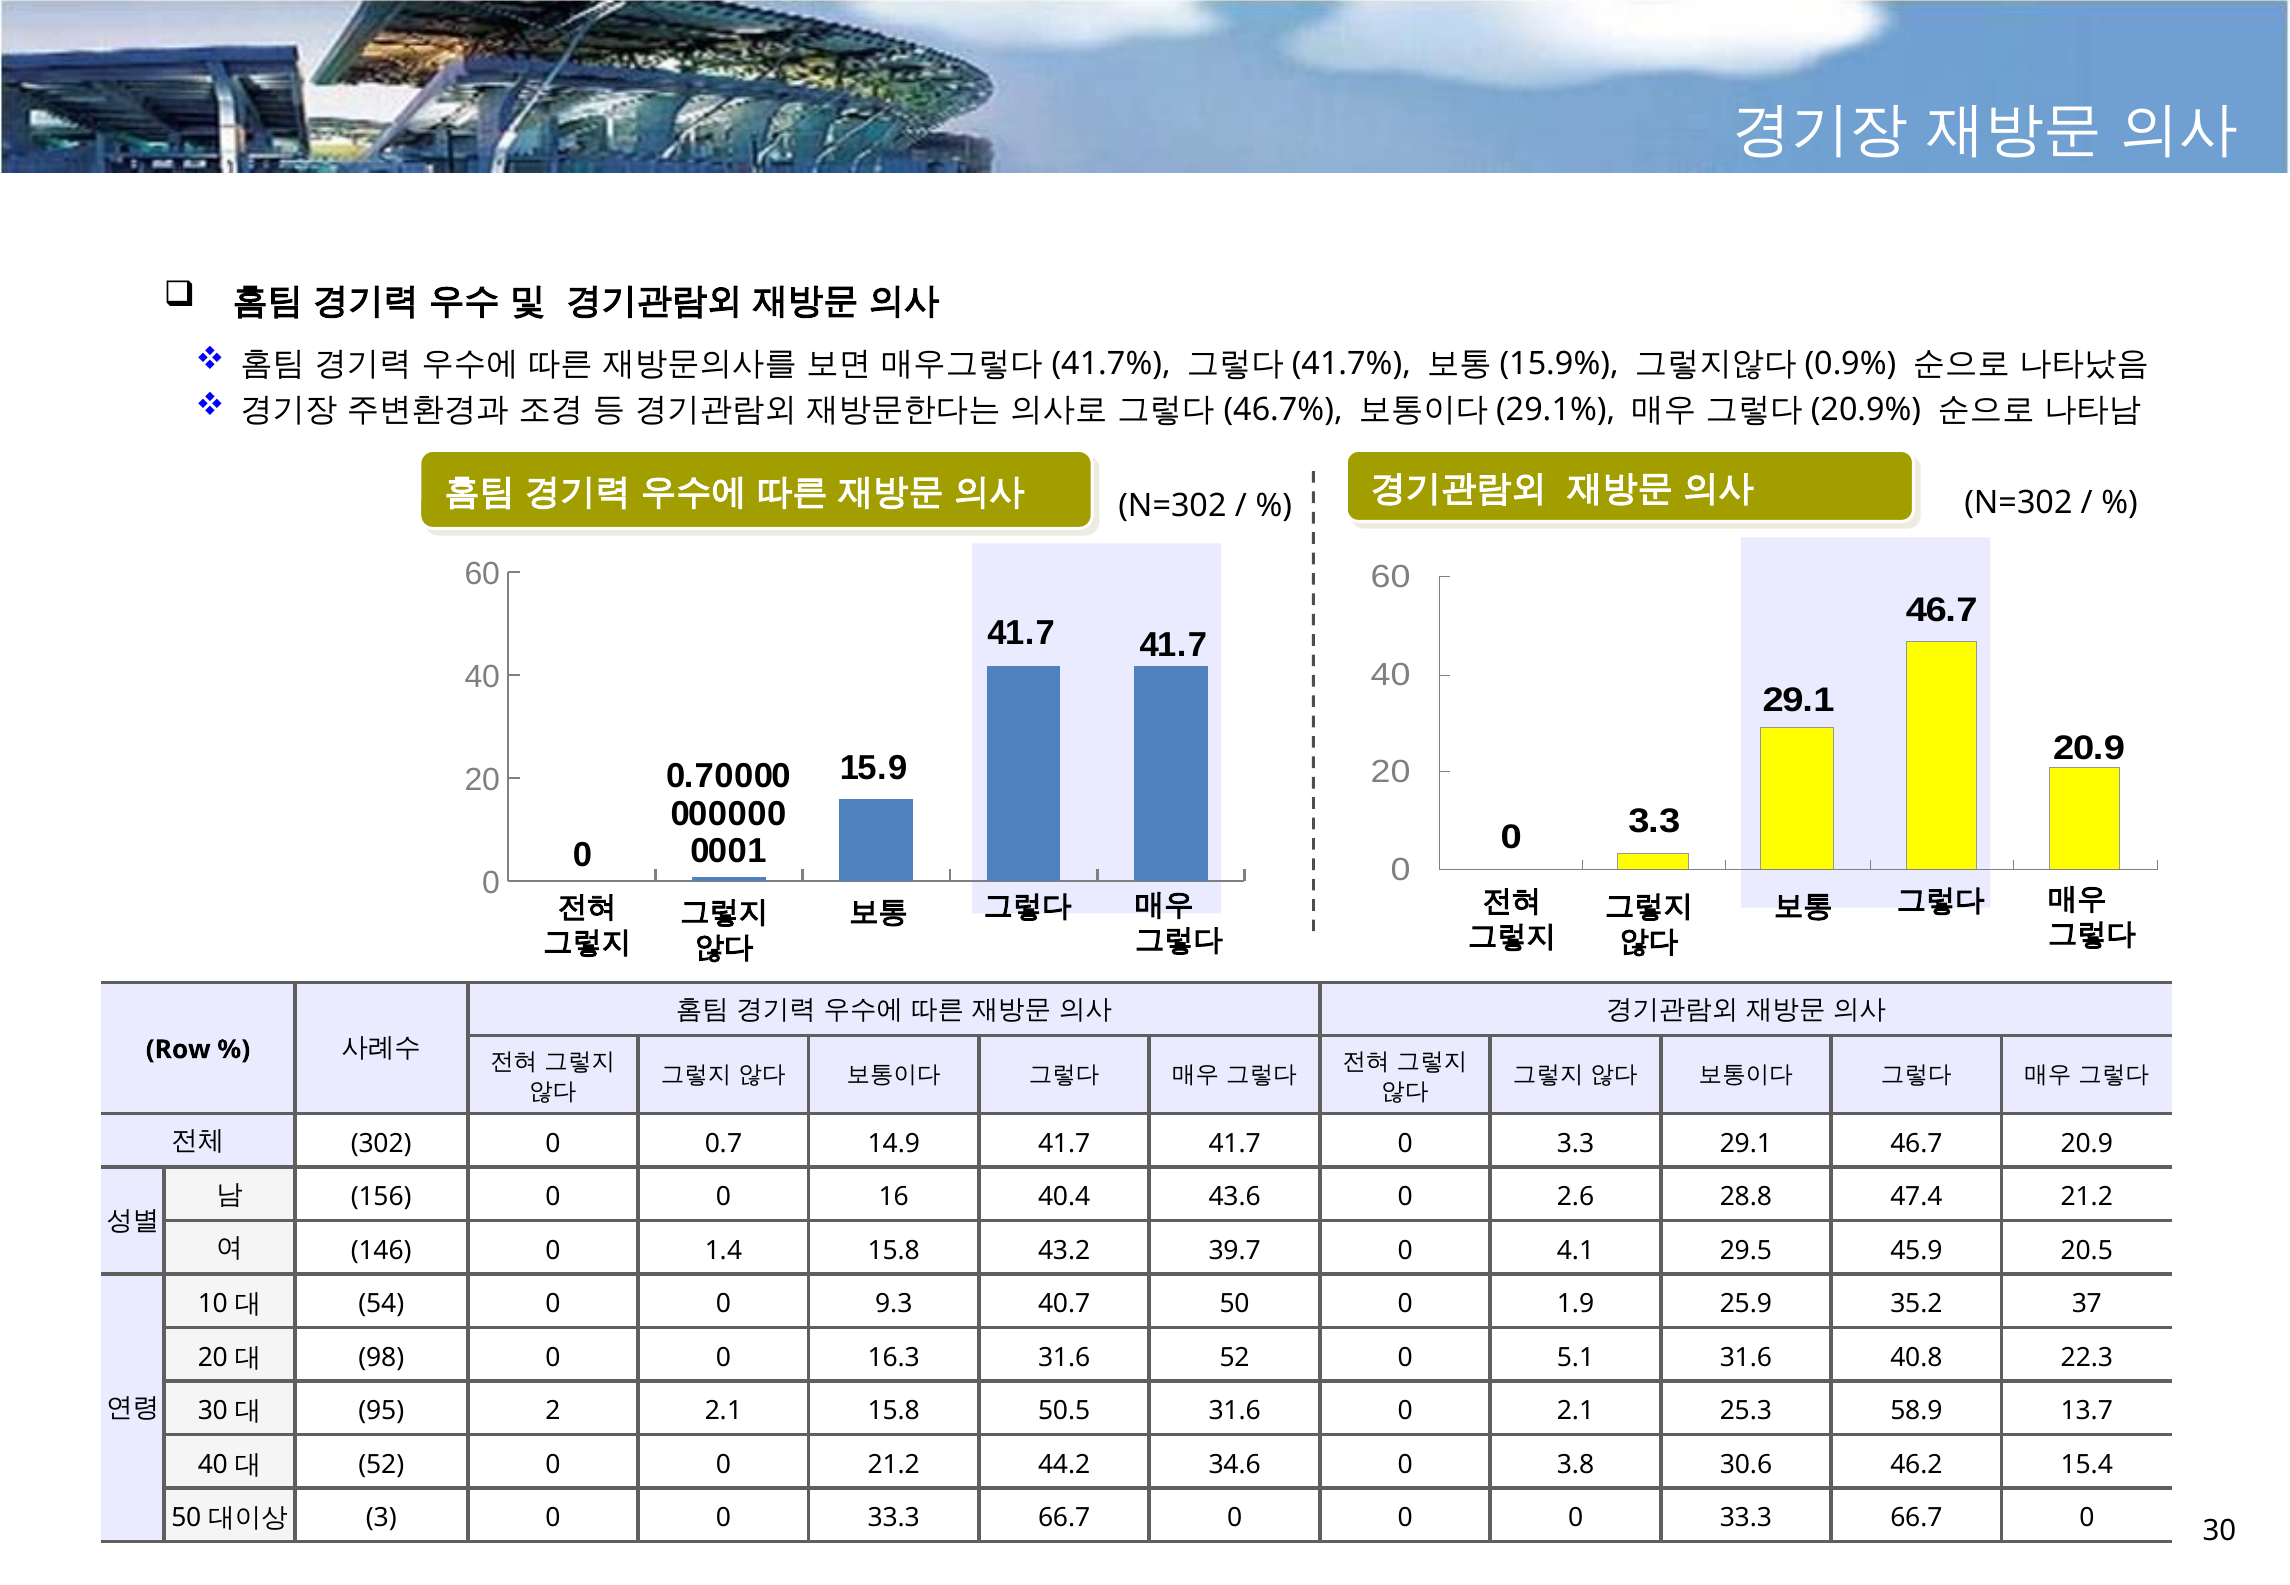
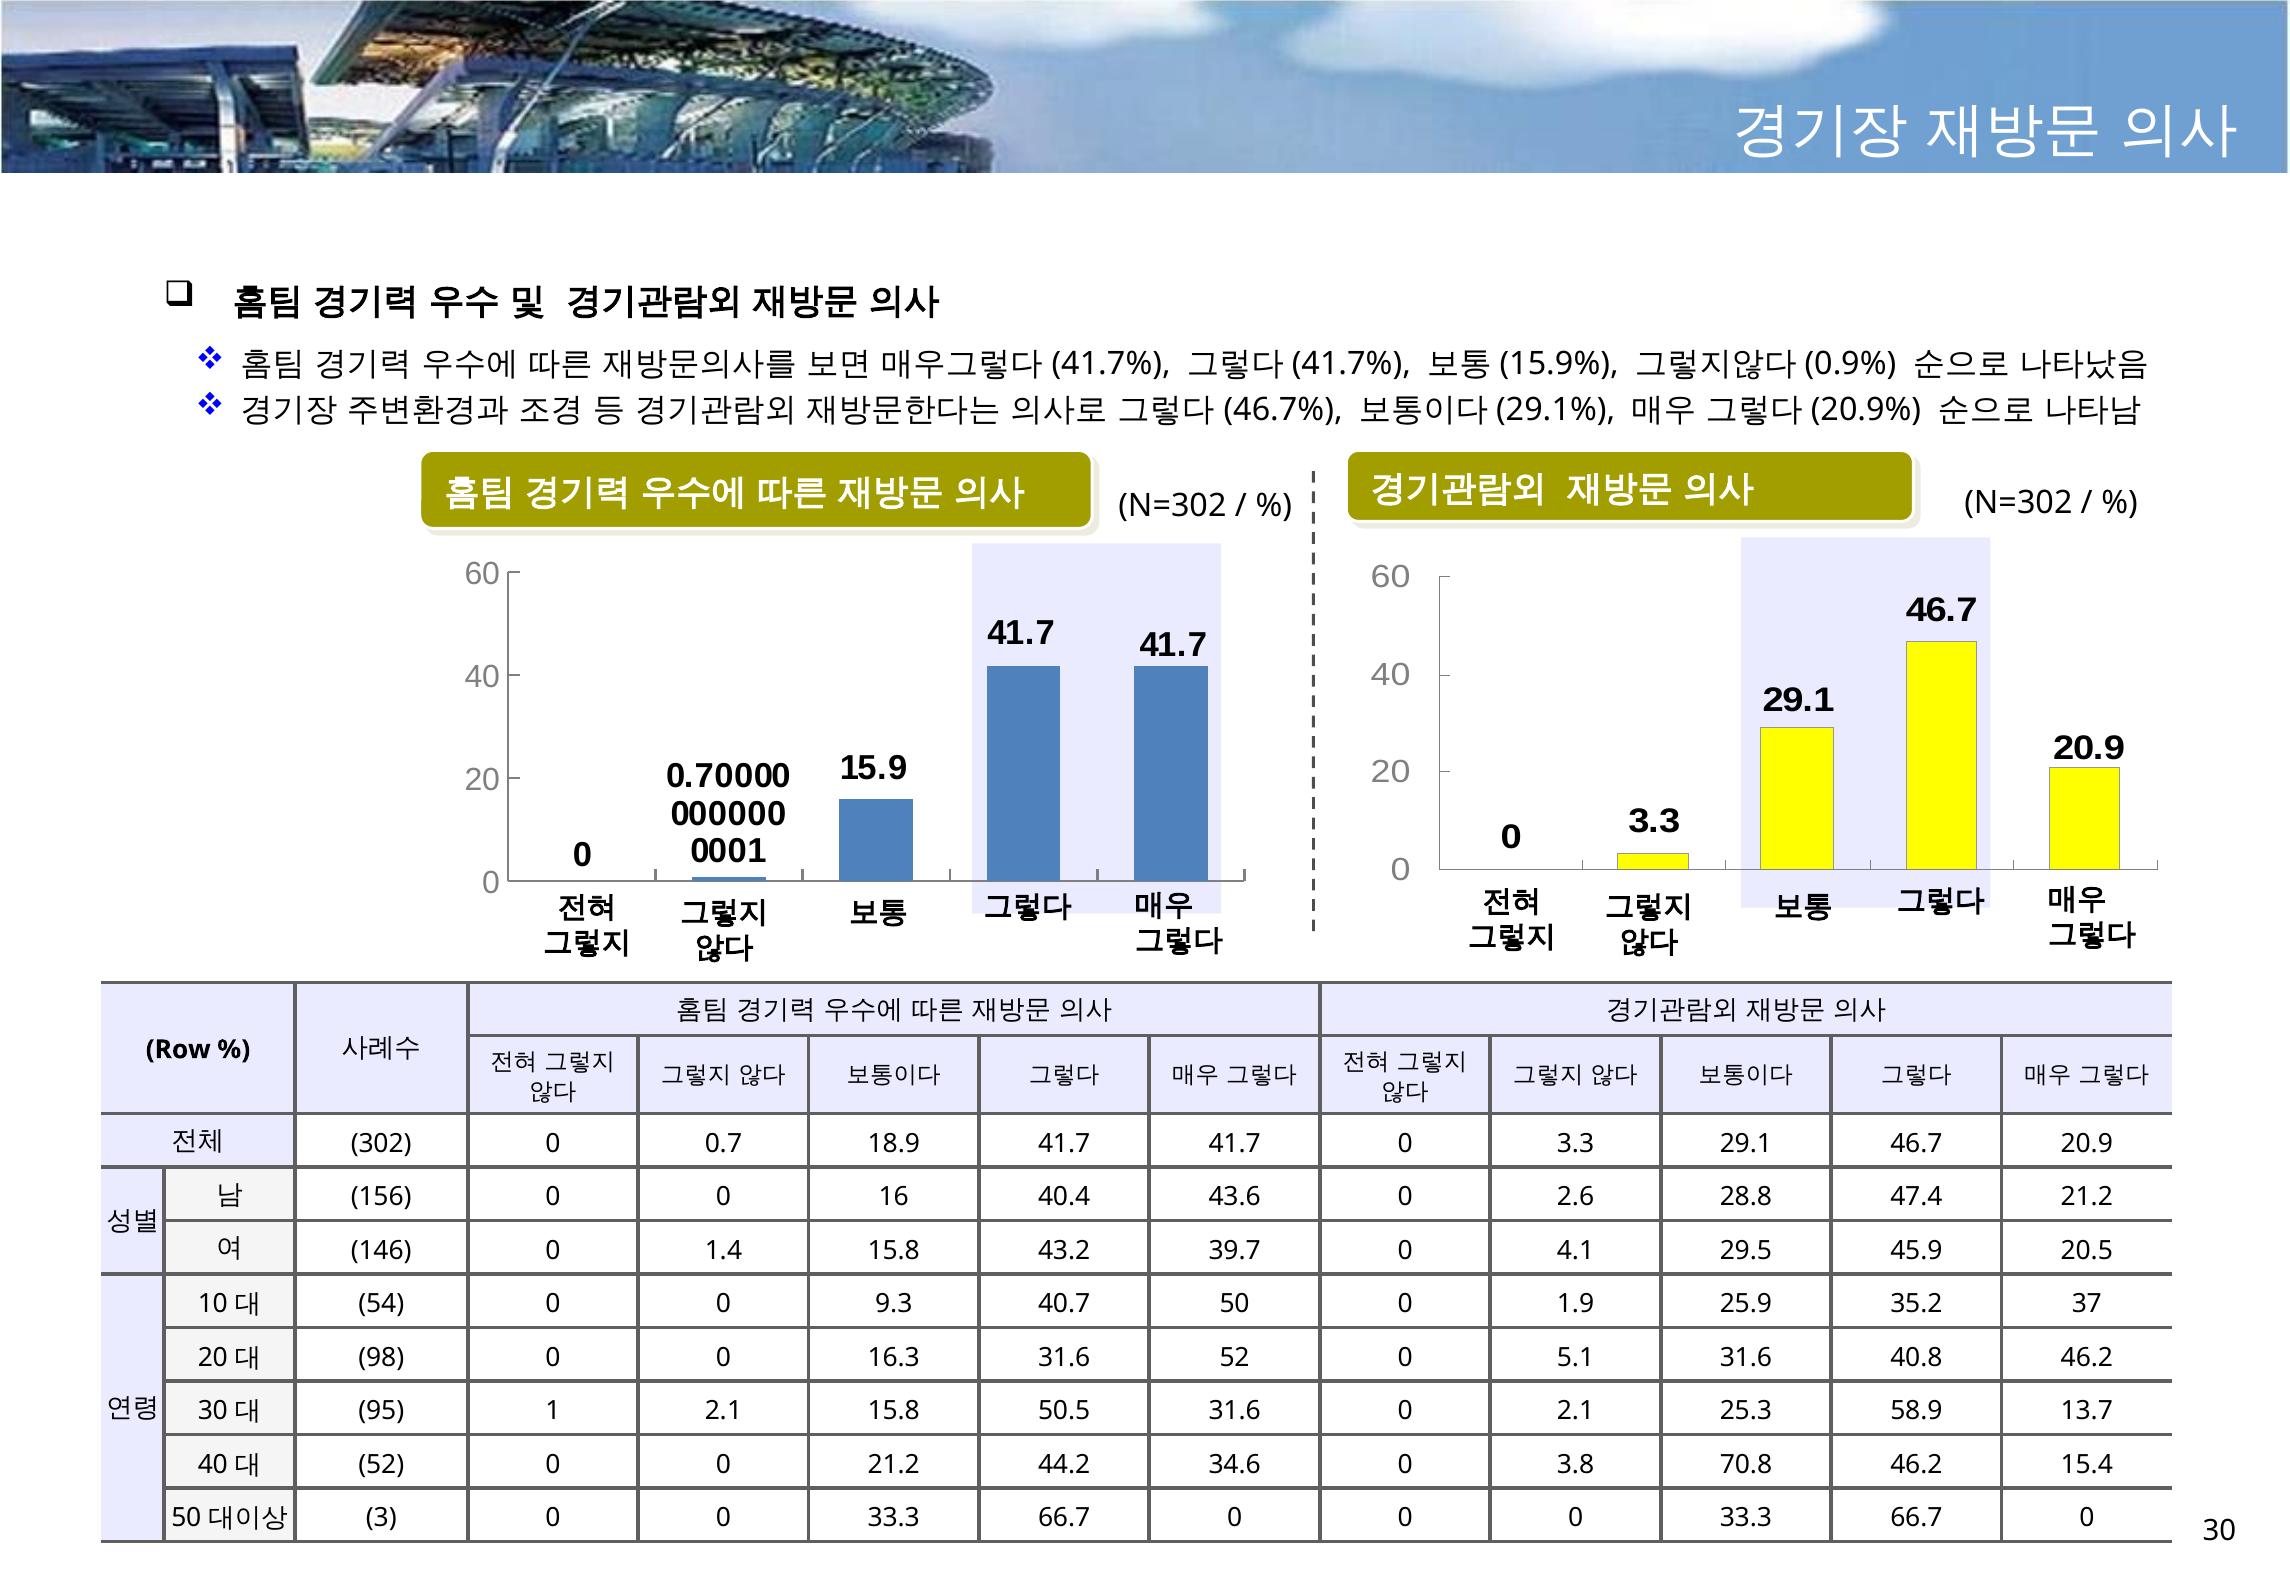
14.9: 14.9 -> 18.9
40.8 22.3: 22.3 -> 46.2
2: 2 -> 1
30.6: 30.6 -> 70.8
